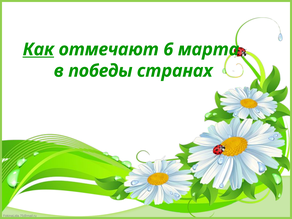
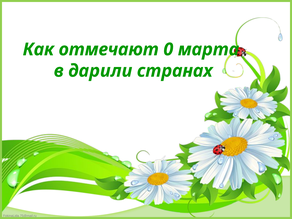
Как underline: present -> none
6: 6 -> 0
победы: победы -> дарили
